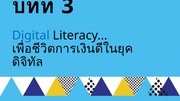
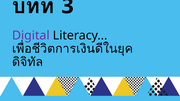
Digital colour: blue -> purple
